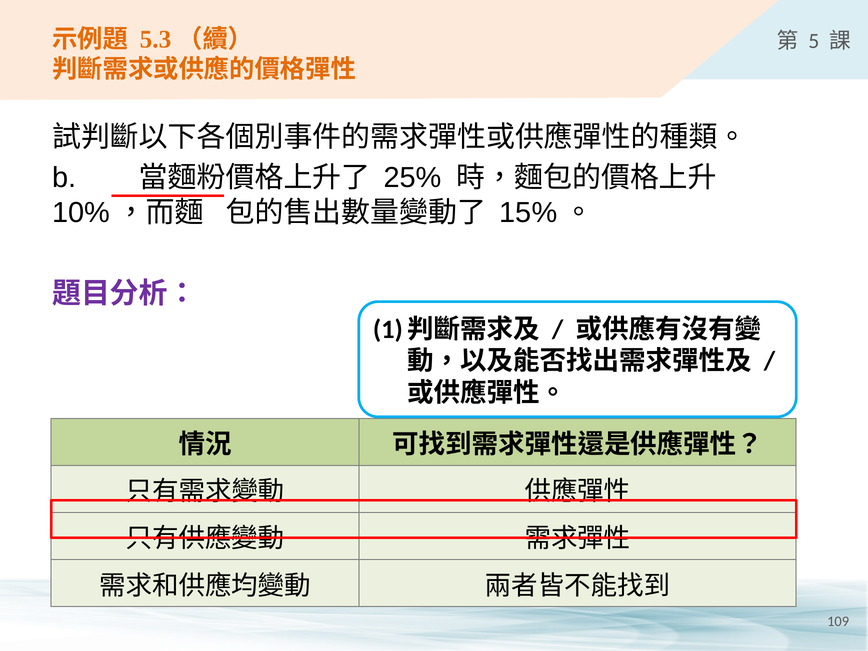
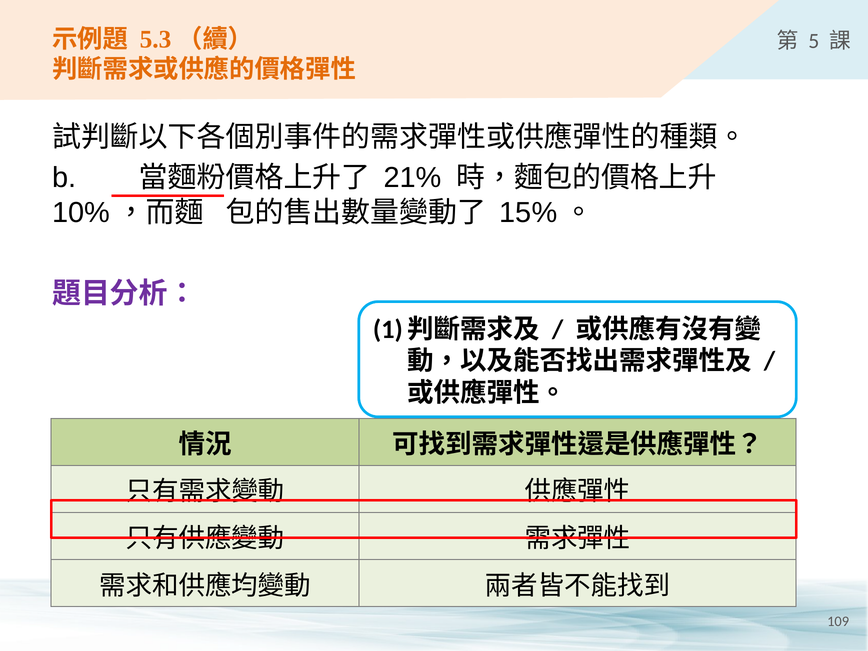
25%: 25% -> 21%
